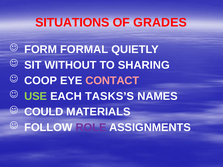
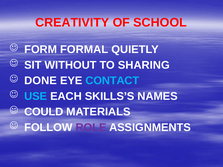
SITUATIONS: SITUATIONS -> CREATIVITY
GRADES: GRADES -> SCHOOL
COOP: COOP -> DONE
CONTACT colour: pink -> light blue
USE colour: light green -> light blue
TASKS’S: TASKS’S -> SKILLS’S
